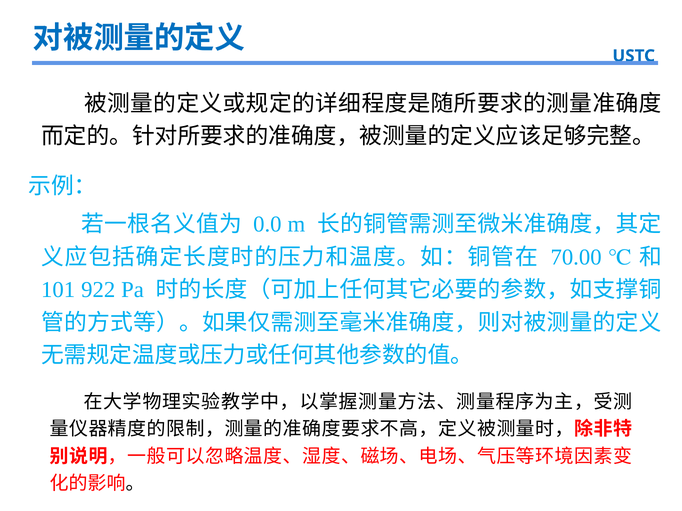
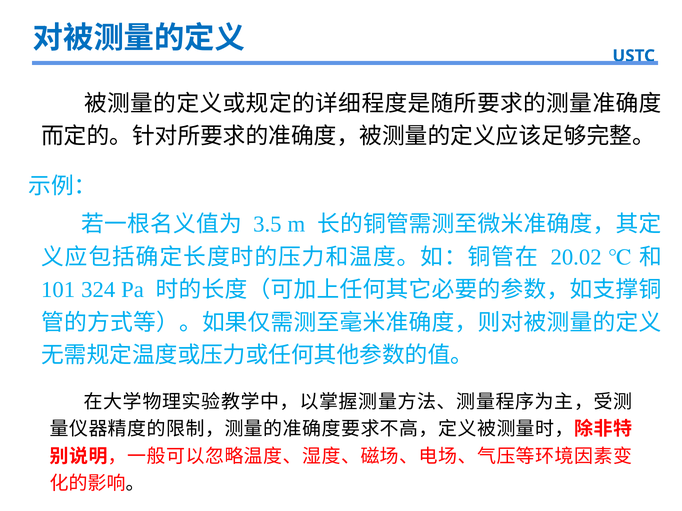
0.0: 0.0 -> 3.5
70.00: 70.00 -> 20.02
922: 922 -> 324
